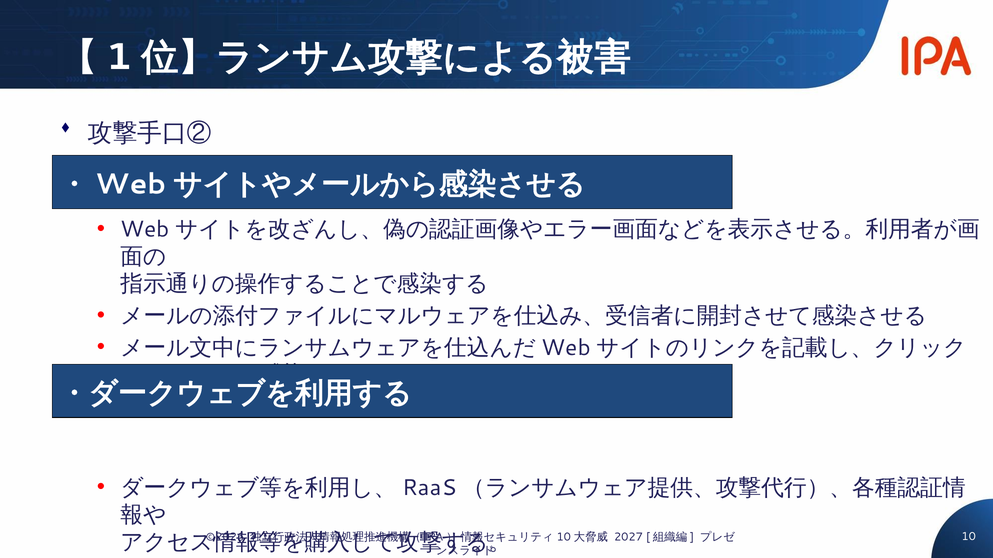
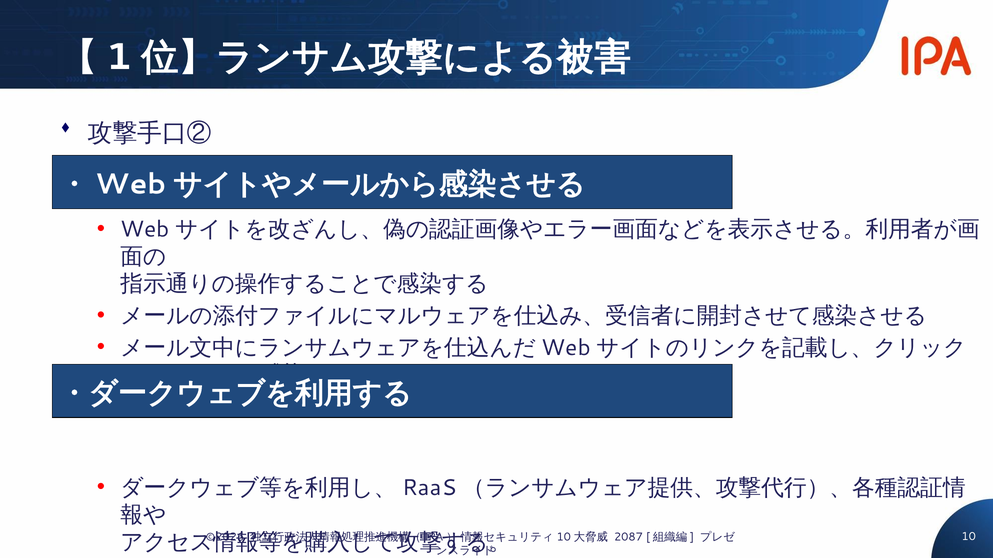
2027: 2027 -> 2087
